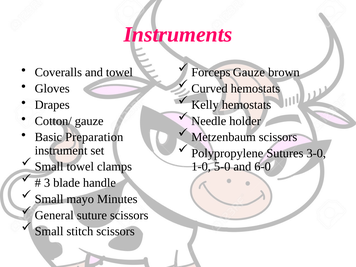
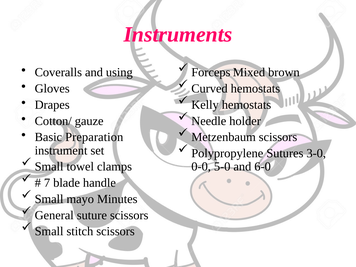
Forceps Gauze: Gauze -> Mixed
and towel: towel -> using
1-0: 1-0 -> 0-0
3: 3 -> 7
